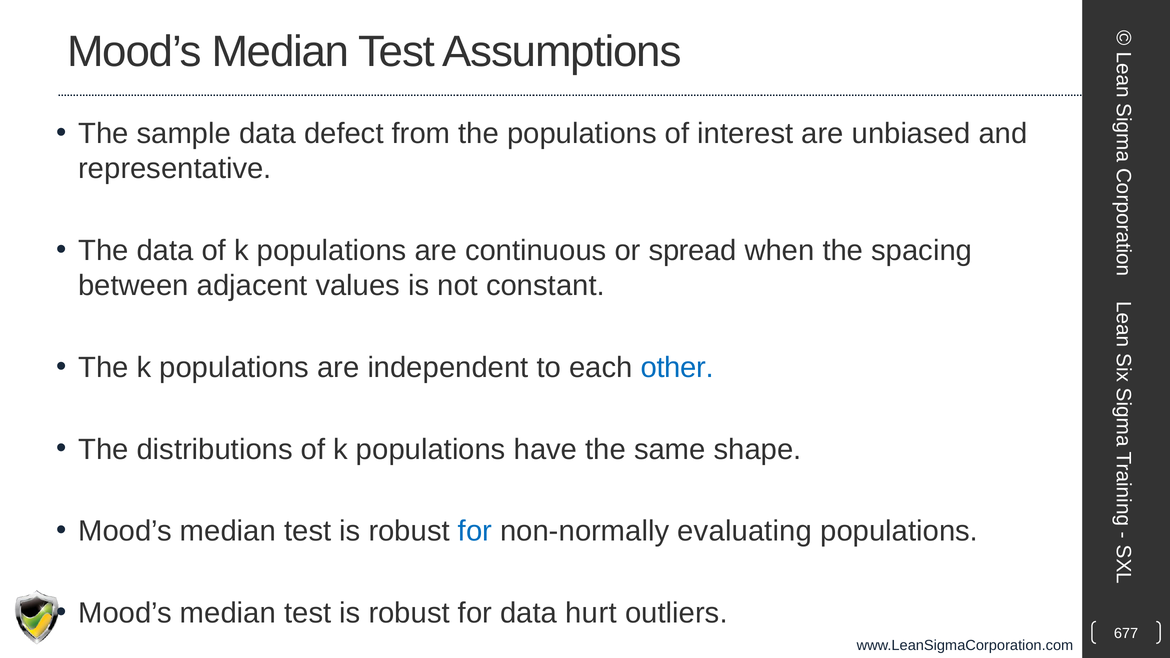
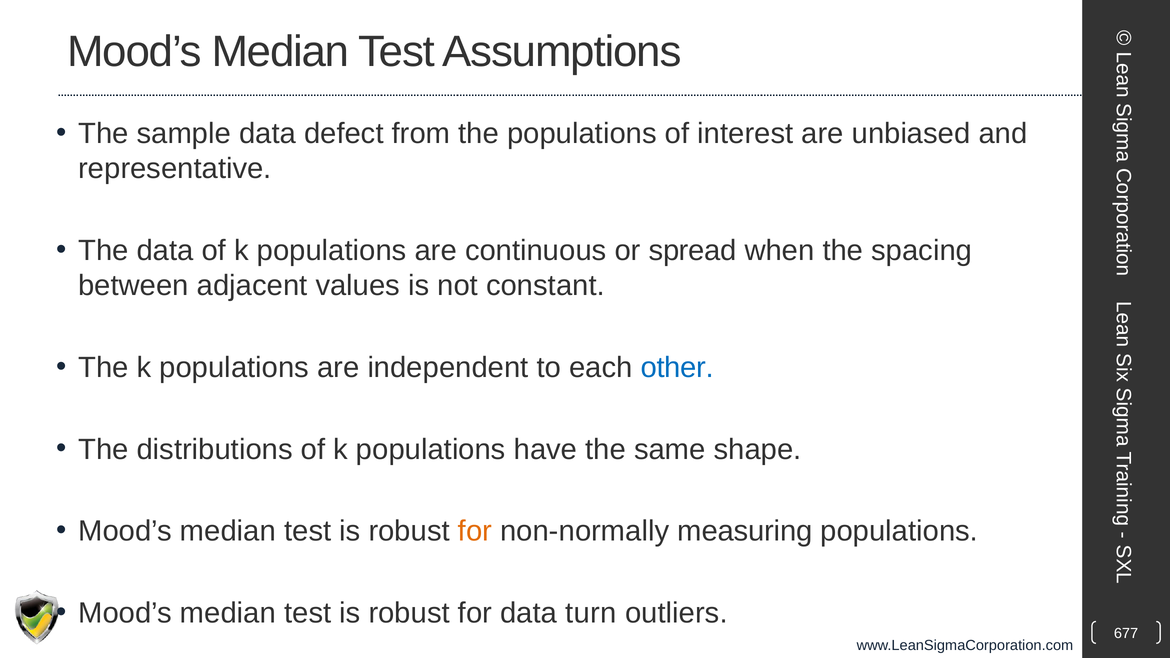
for at (475, 531) colour: blue -> orange
evaluating: evaluating -> measuring
hurt: hurt -> turn
